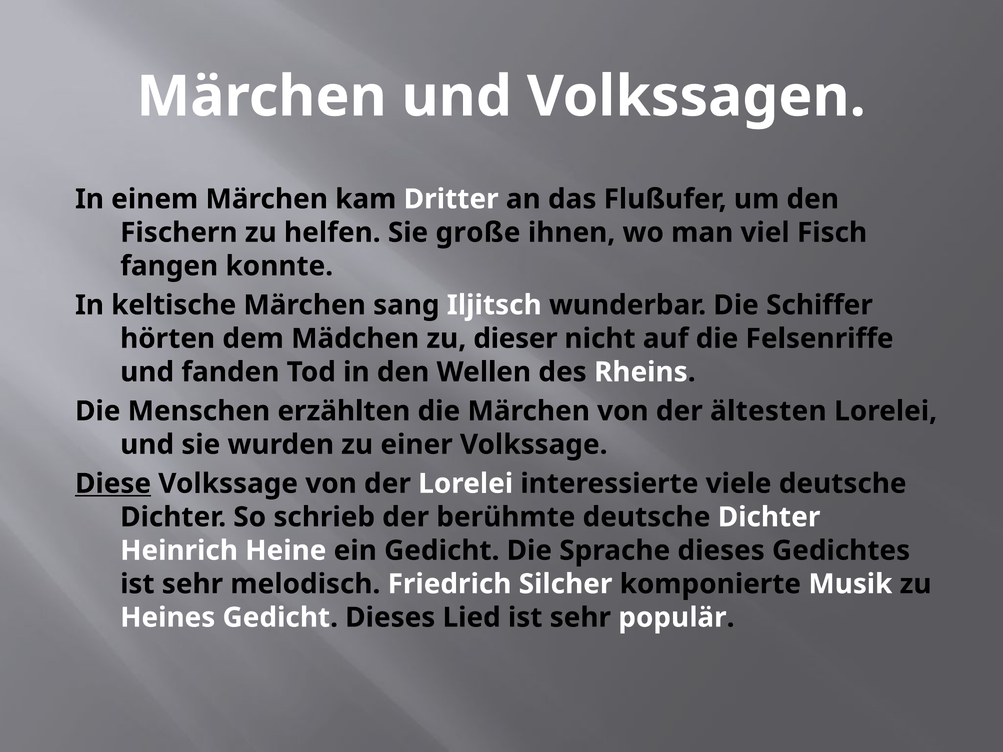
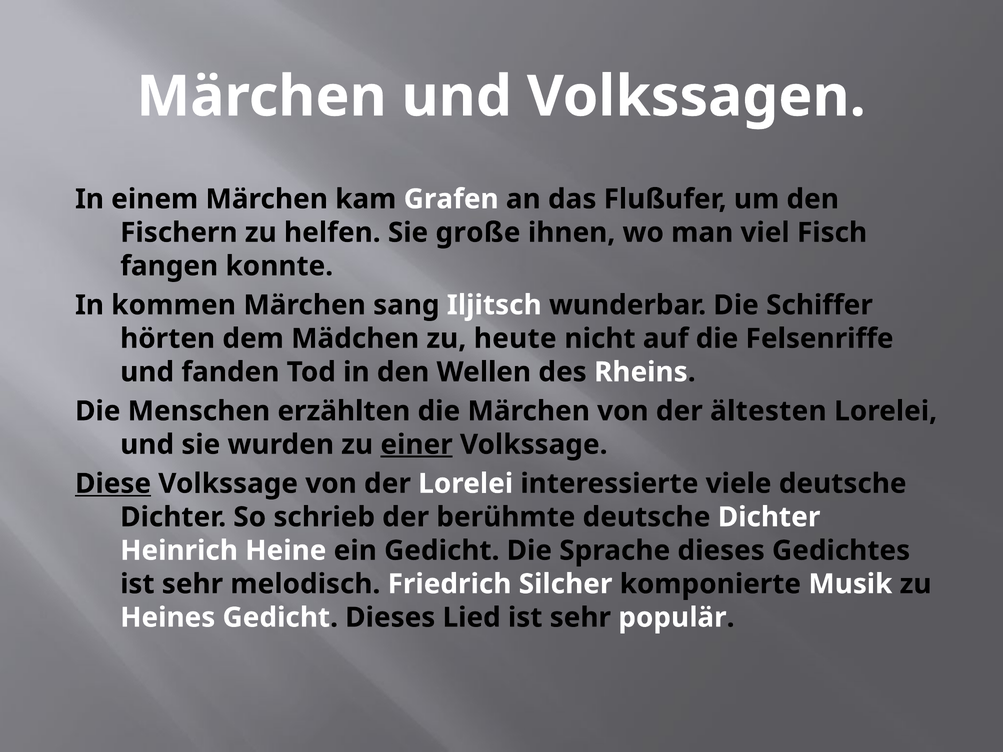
Dritter: Dritter -> Grafen
keltische: keltische -> kommen
dieser: dieser -> heute
einer underline: none -> present
